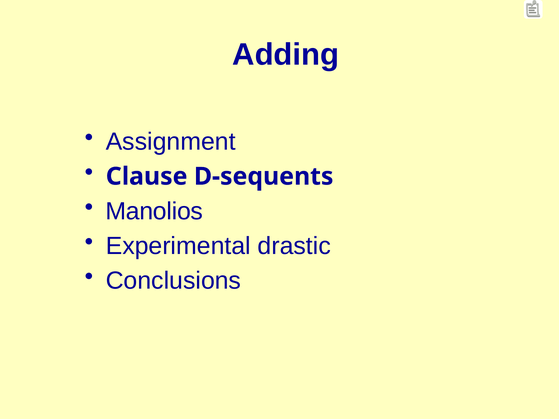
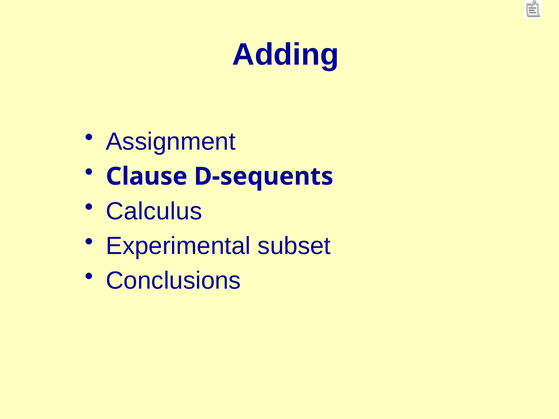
Manolios: Manolios -> Calculus
drastic: drastic -> subset
